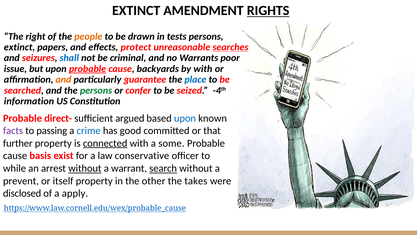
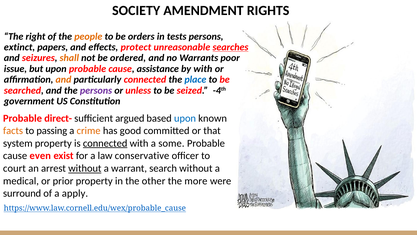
EXTINCT at (136, 11): EXTINCT -> SOCIETY
RIGHTS underline: present -> none
drawn: drawn -> orders
shall colour: blue -> orange
criminal: criminal -> ordered
probable at (88, 69) underline: present -> none
backyards: backyards -> assistance
particularly guarantee: guarantee -> connected
persons at (96, 90) colour: green -> purple
confer: confer -> unless
information: information -> government
facts colour: purple -> orange
crime colour: blue -> orange
further: further -> system
basis: basis -> even
while: while -> court
search underline: present -> none
prevent: prevent -> medical
itself: itself -> prior
takes: takes -> more
disclosed: disclosed -> surround
